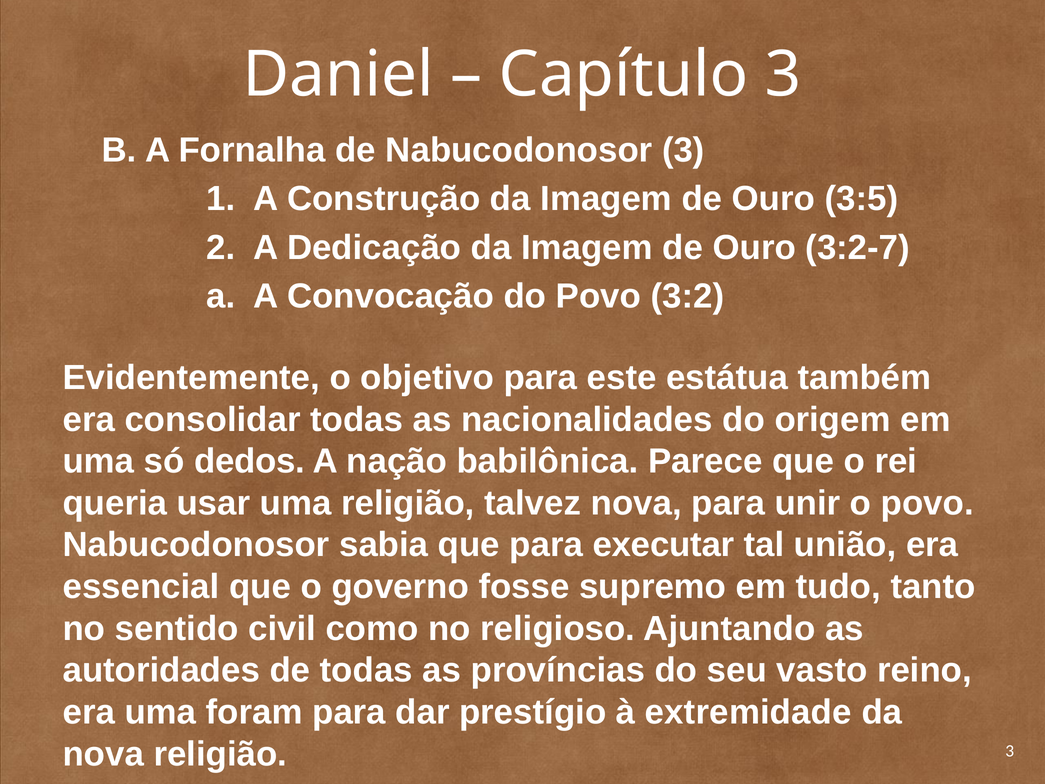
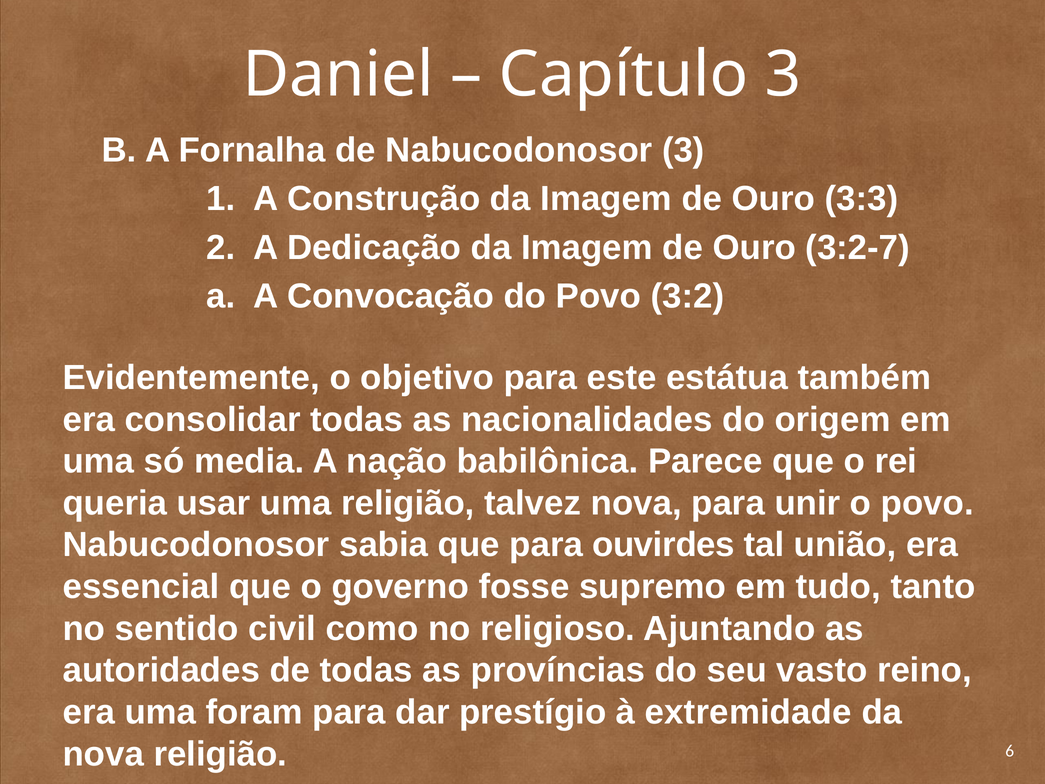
3:5: 3:5 -> 3:3
dedos: dedos -> media
executar: executar -> ouvirdes
religião 3: 3 -> 6
